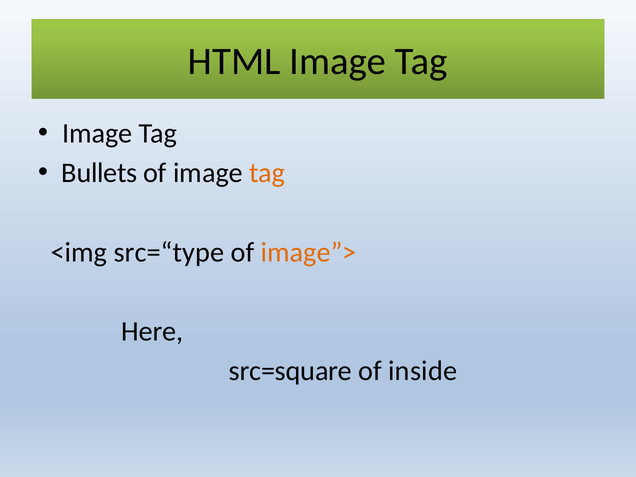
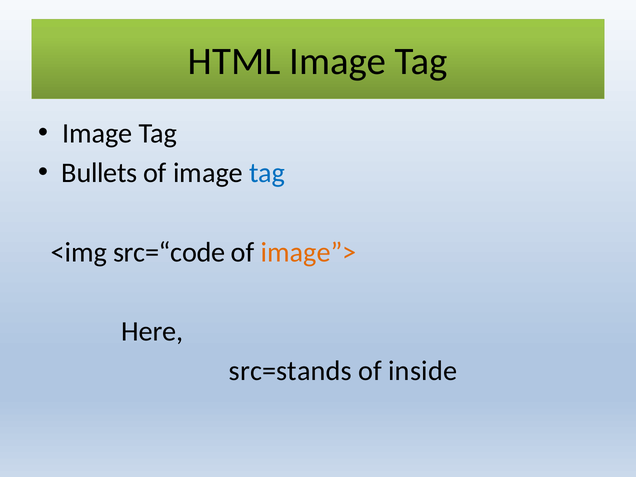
tag at (267, 173) colour: orange -> blue
src=“type: src=“type -> src=“code
src=square: src=square -> src=stands
